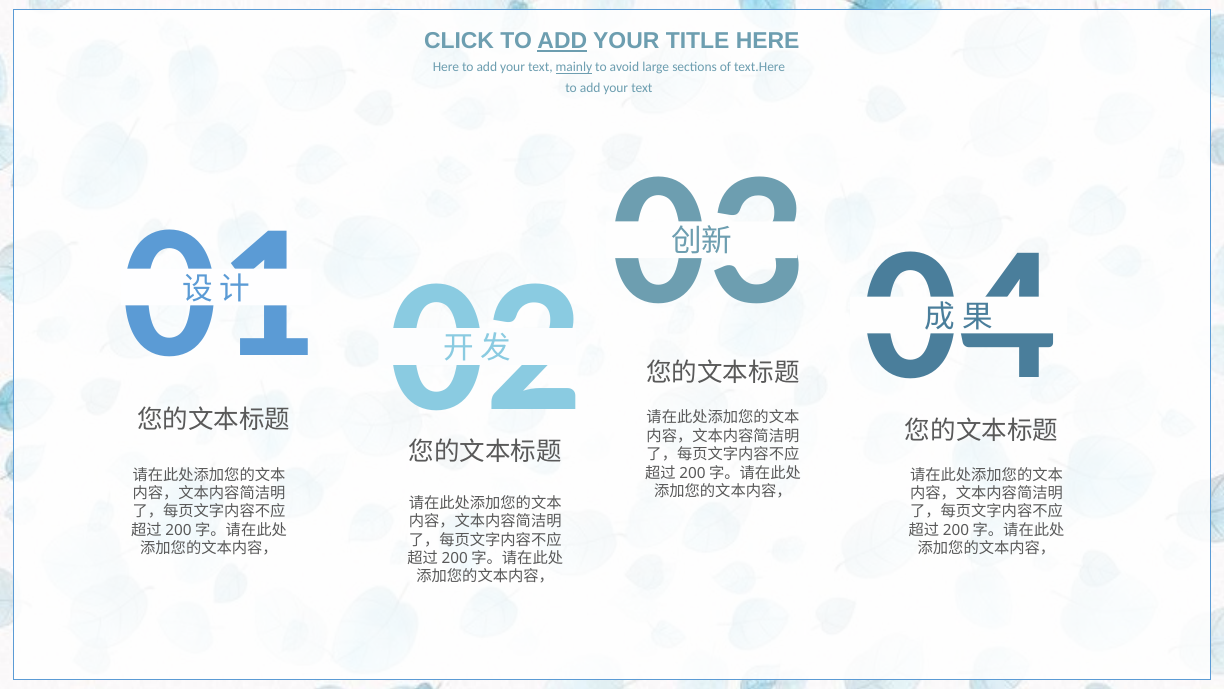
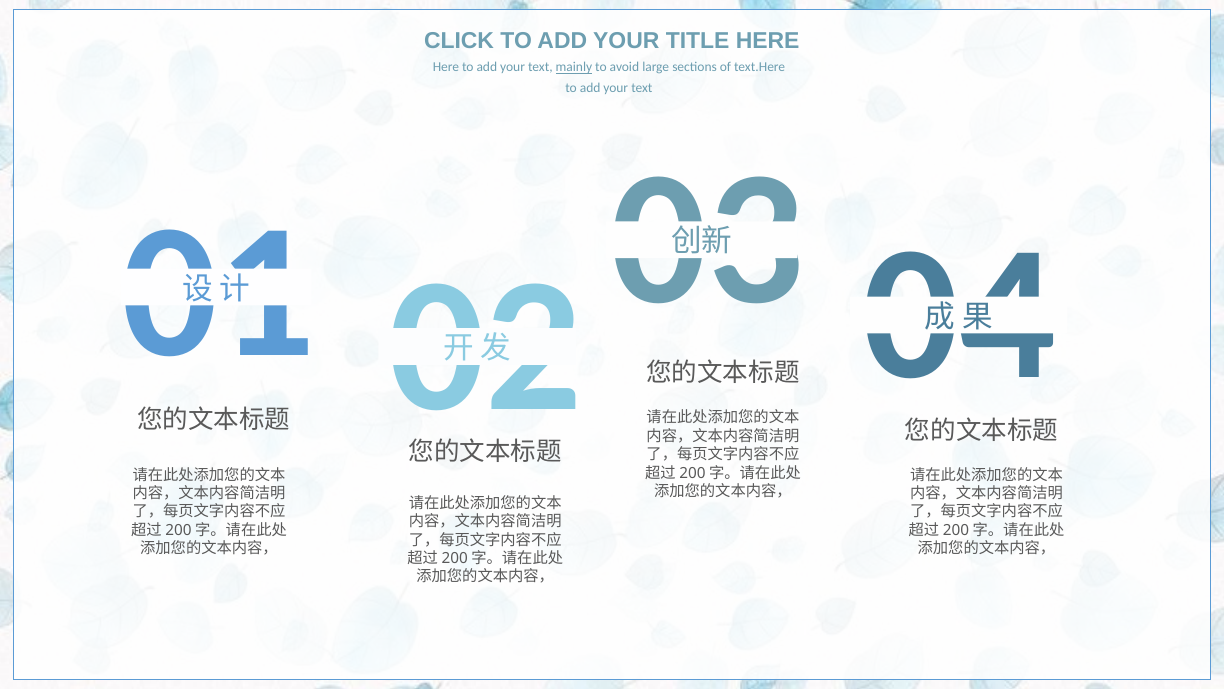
ADD at (562, 41) underline: present -> none
